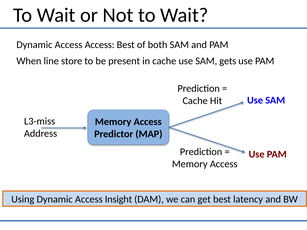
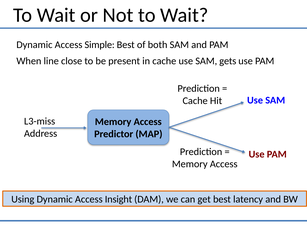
Access Access: Access -> Simple
store: store -> close
